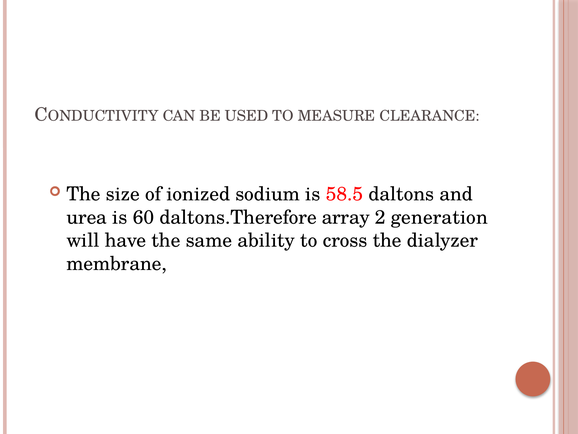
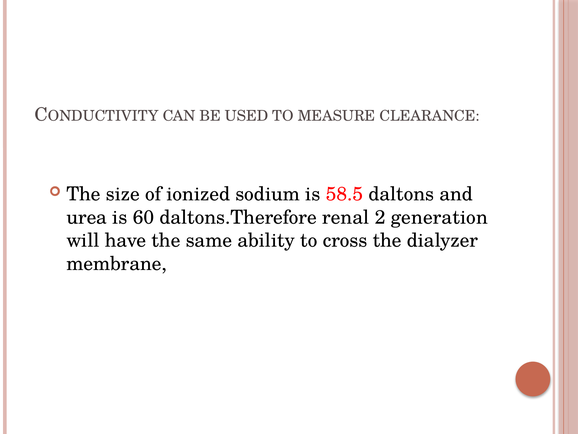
array: array -> renal
